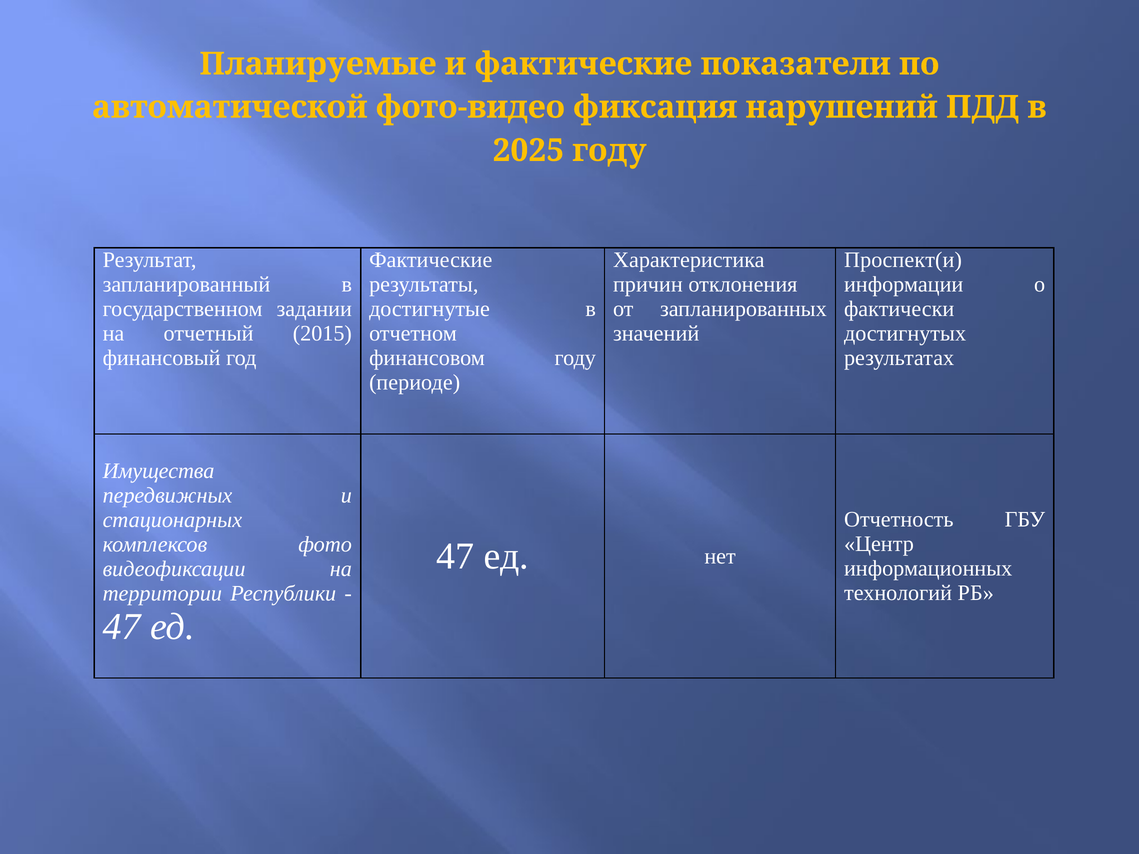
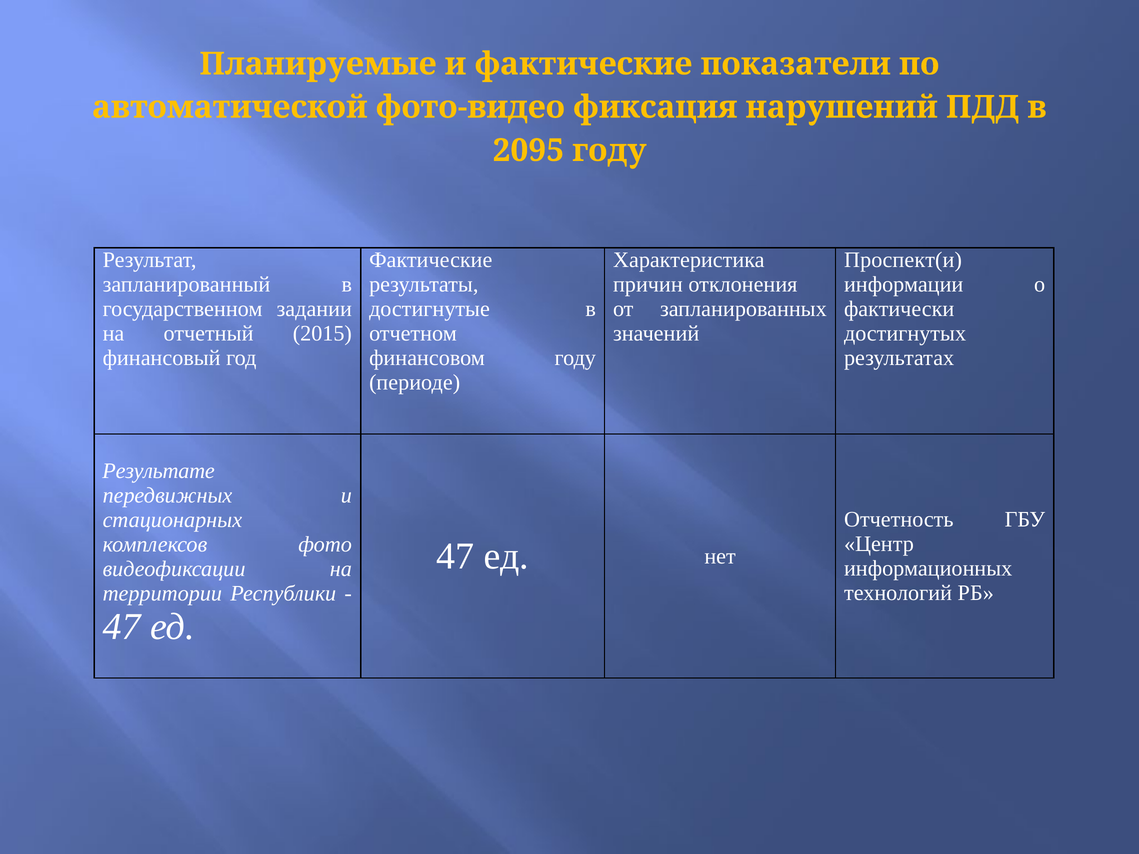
2025: 2025 -> 2095
Имущества: Имущества -> Результате
